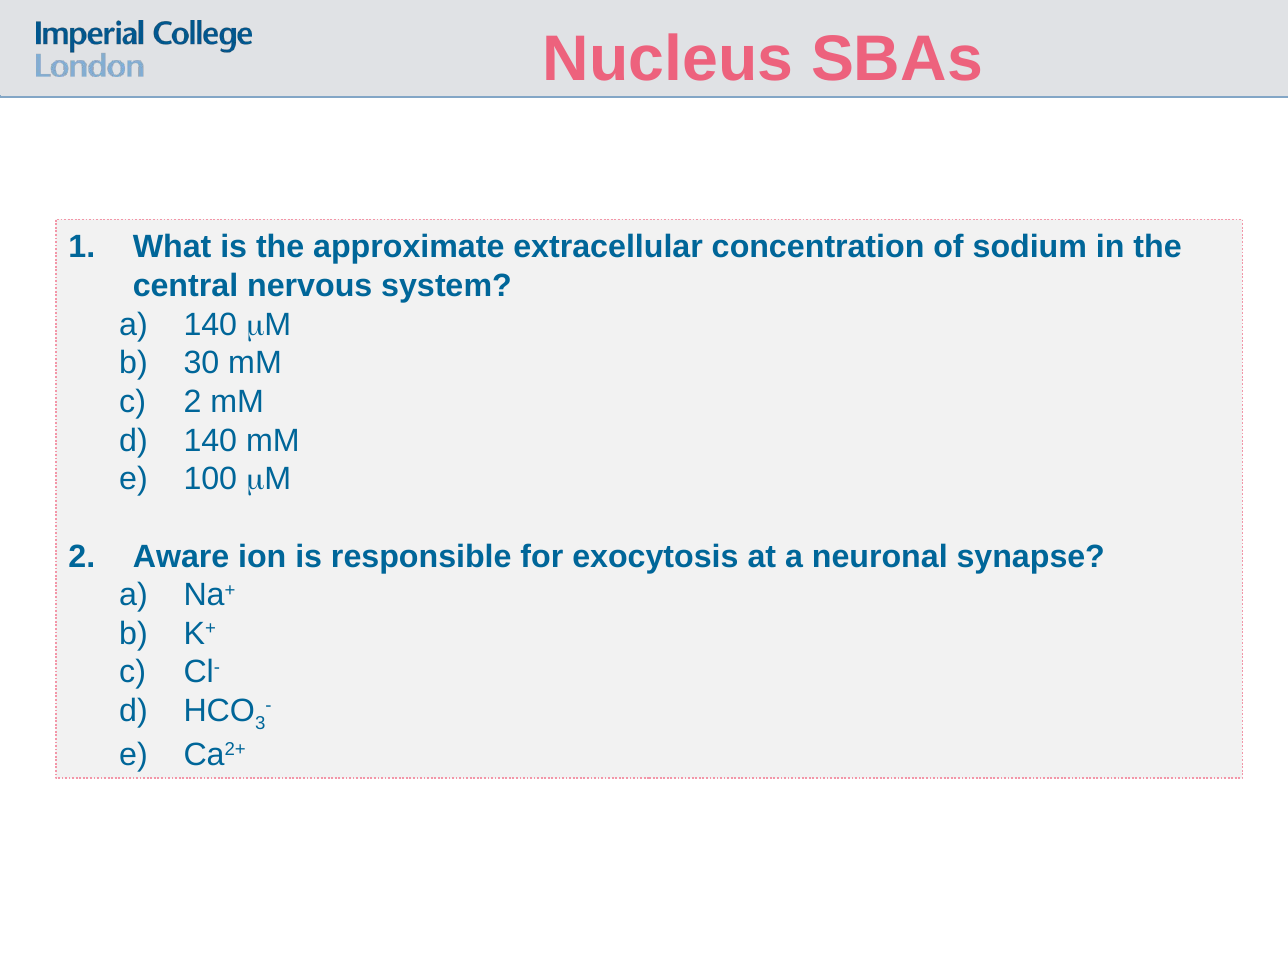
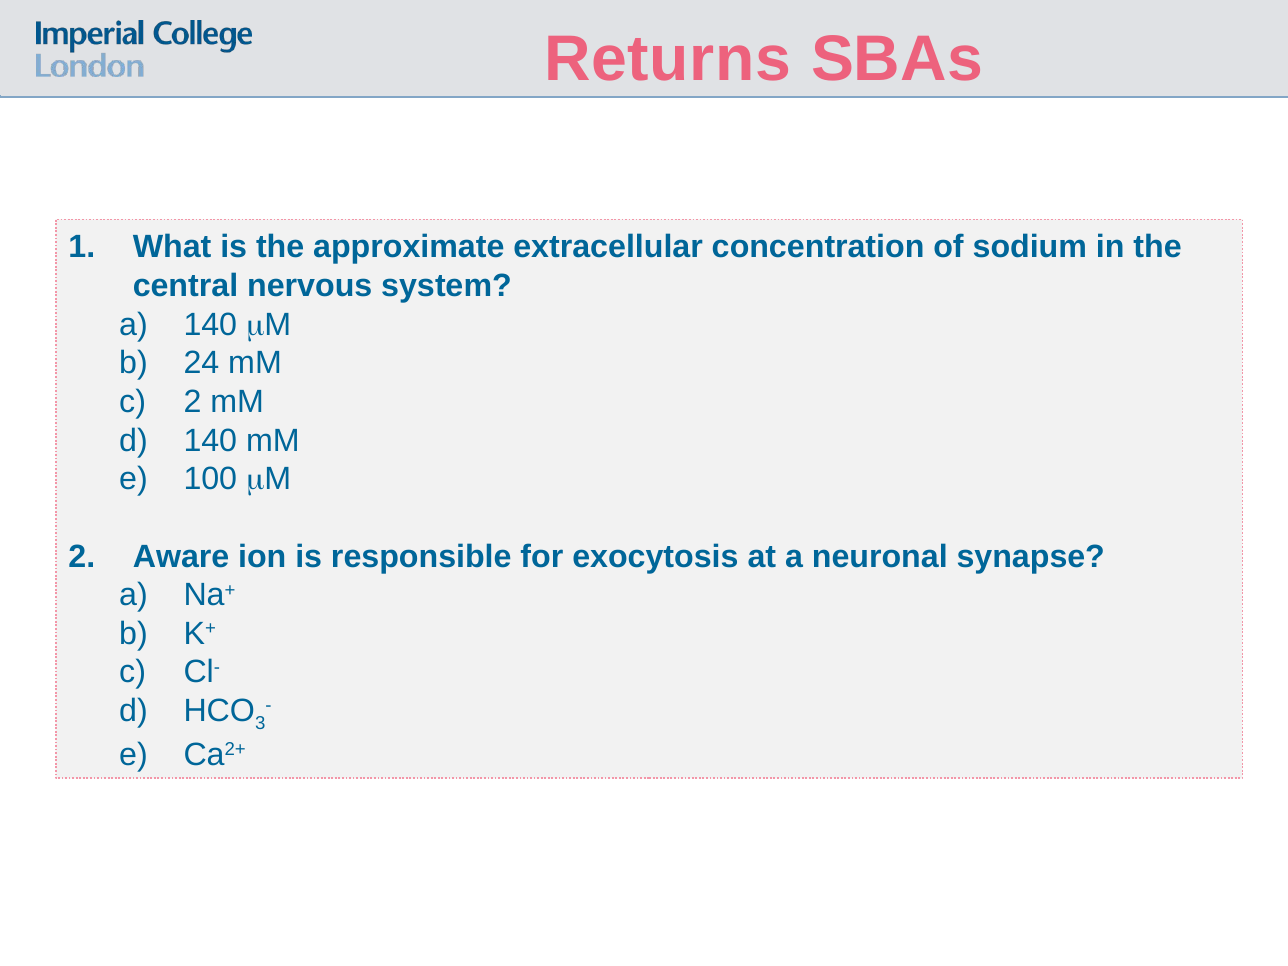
Nucleus: Nucleus -> Returns
30: 30 -> 24
